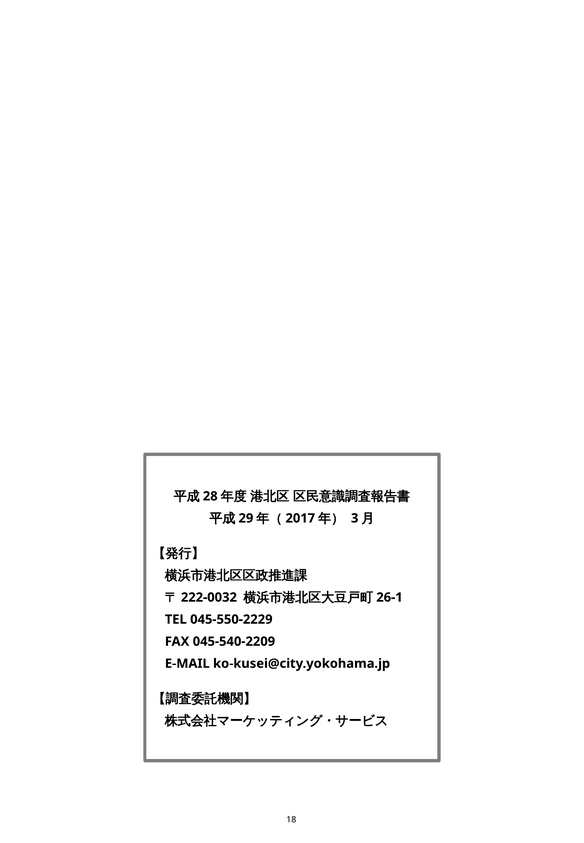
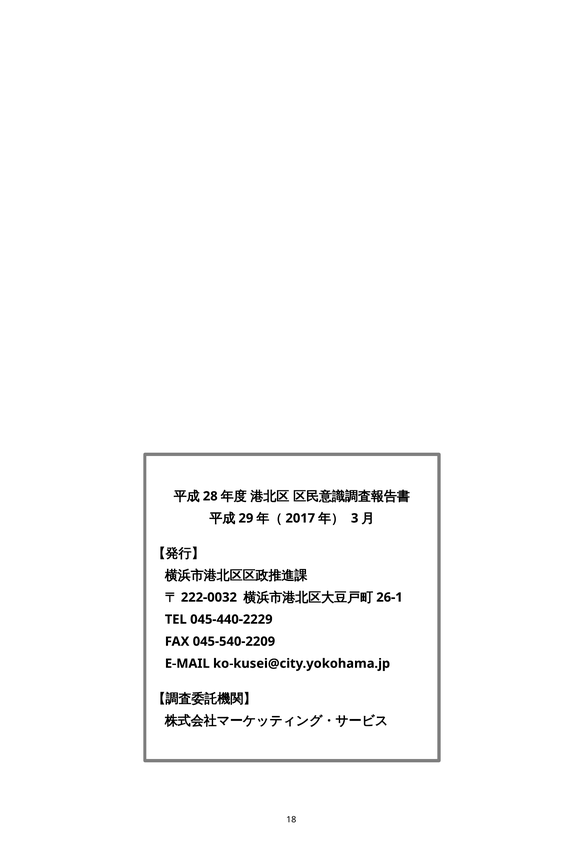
045-550-2229: 045-550-2229 -> 045-440-2229
